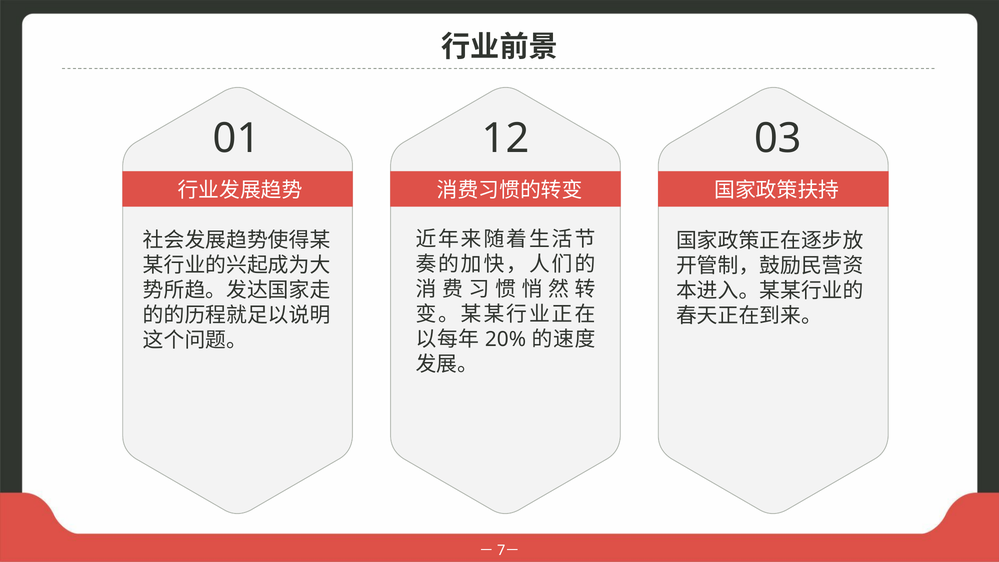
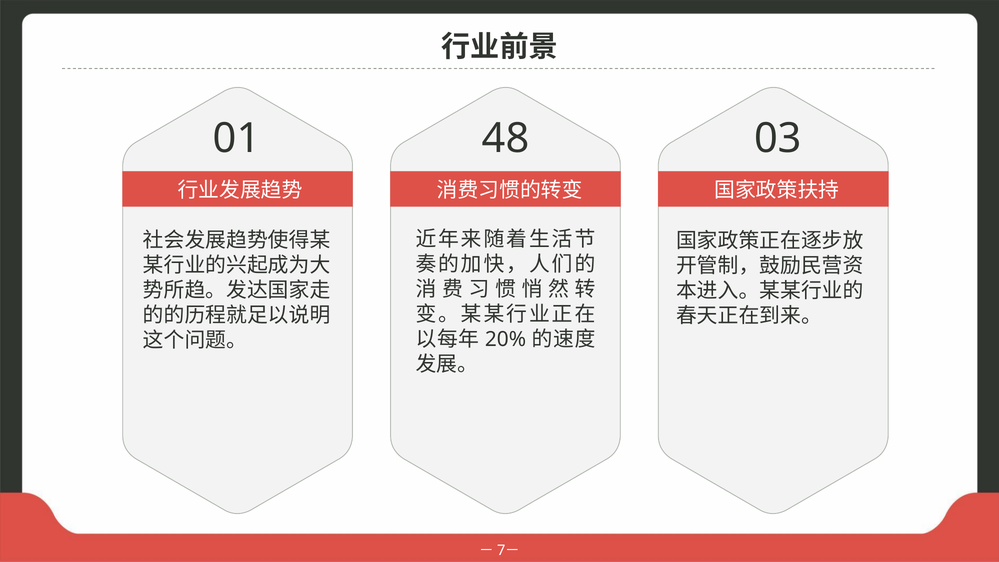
12: 12 -> 48
